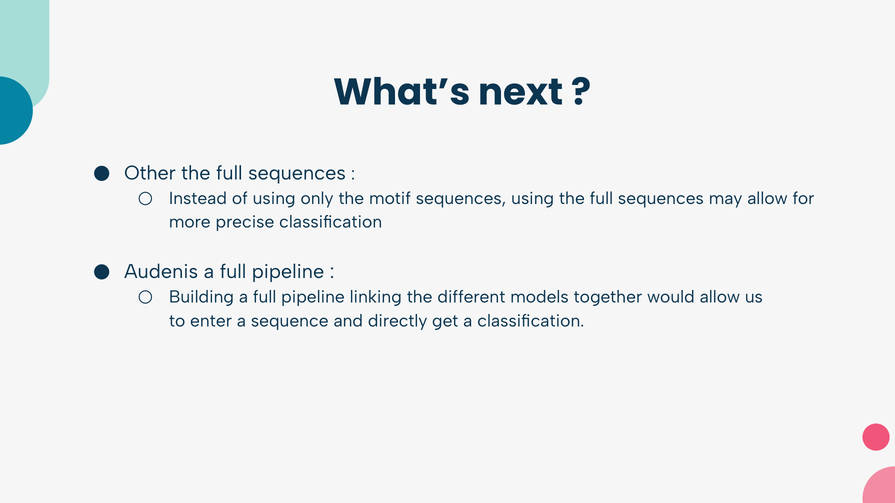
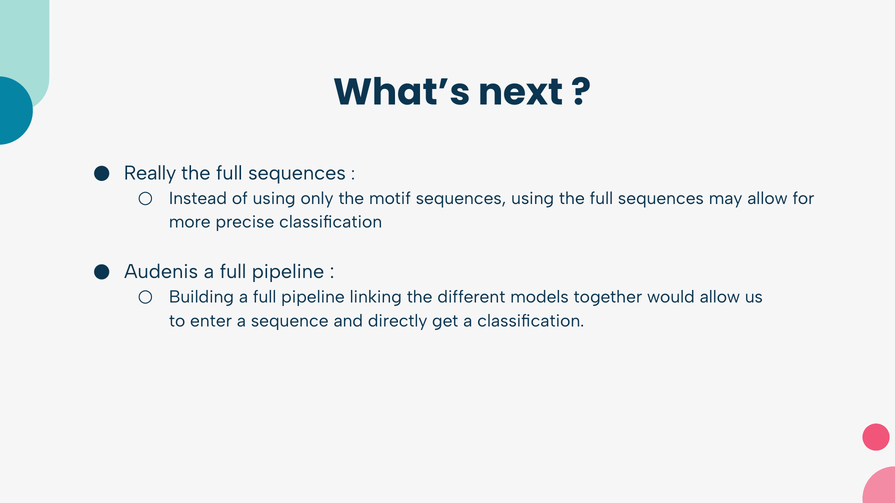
Other: Other -> Really
